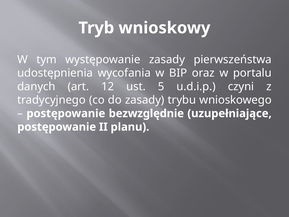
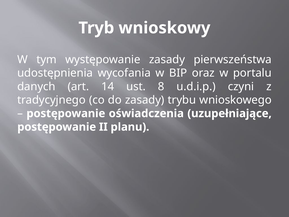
12: 12 -> 14
5: 5 -> 8
bezwzględnie: bezwzględnie -> oświadczenia
